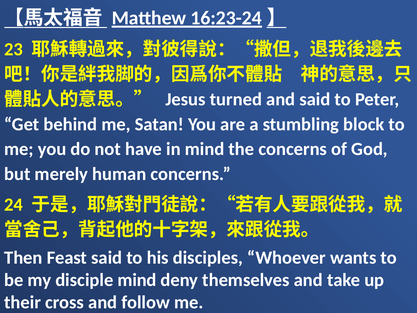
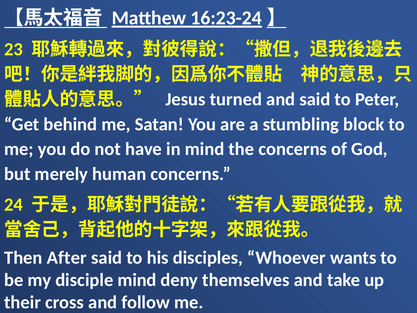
Feast: Feast -> After
